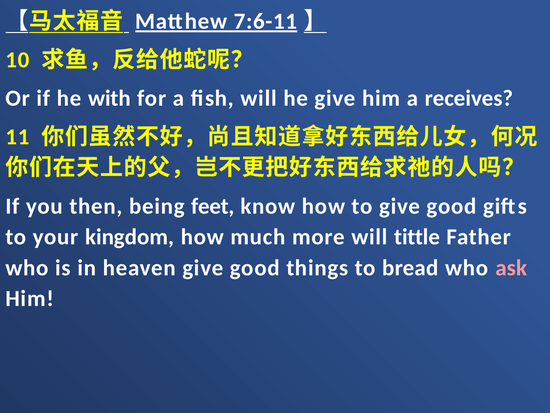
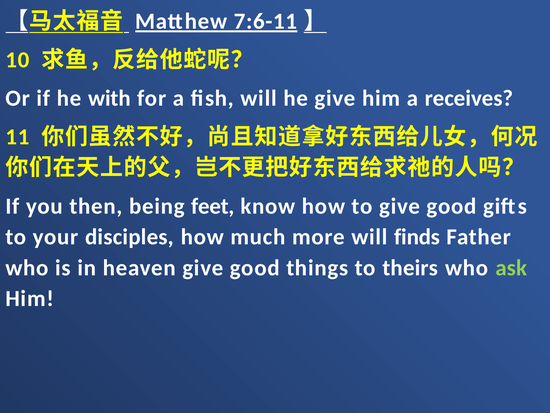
kingdom: kingdom -> disciples
tittle: tittle -> finds
bread: bread -> theirs
ask colour: pink -> light green
